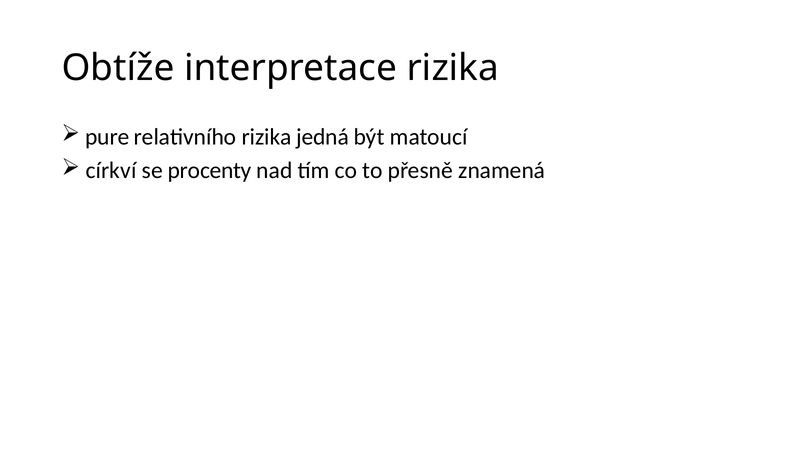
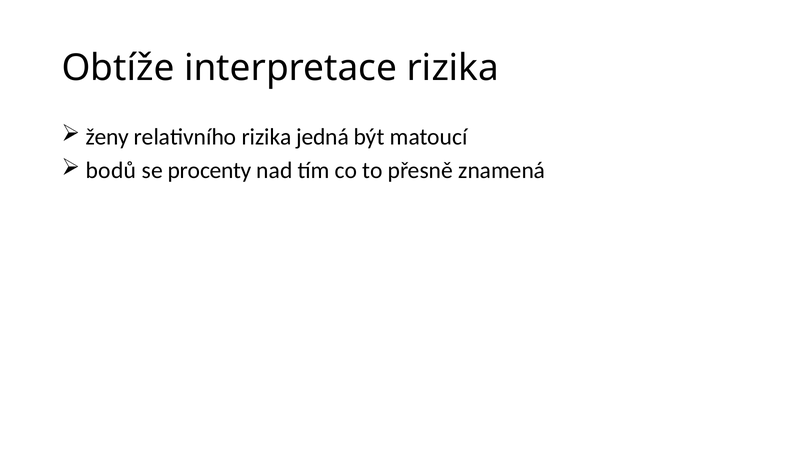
pure: pure -> ženy
církví: církví -> bodů
